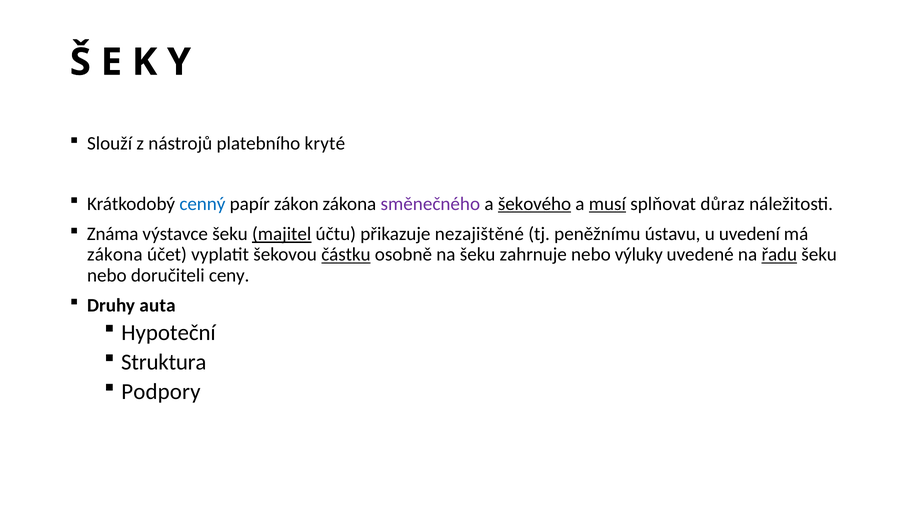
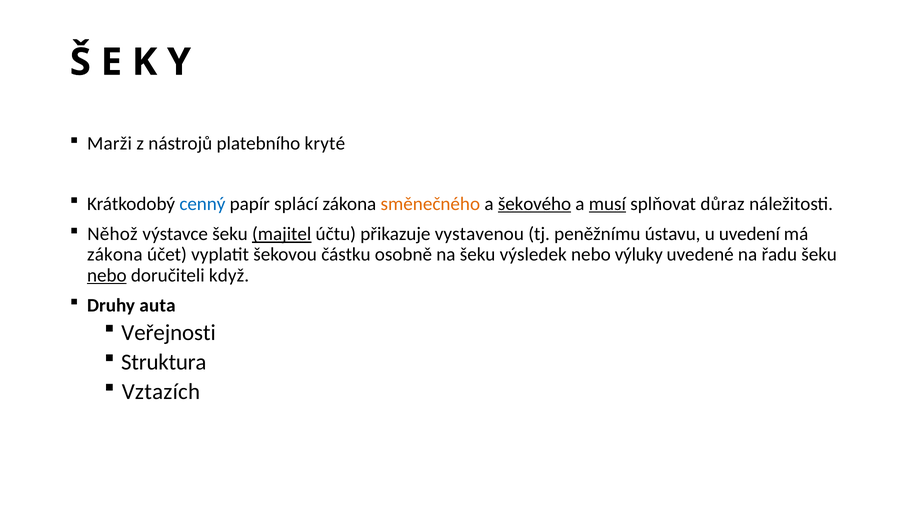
Slouží: Slouží -> Marži
zákon: zákon -> splácí
směnečného colour: purple -> orange
Známa: Známa -> Něhož
nezajištěné: nezajištěné -> vystavenou
částku underline: present -> none
zahrnuje: zahrnuje -> výsledek
řadu underline: present -> none
nebo at (107, 275) underline: none -> present
ceny: ceny -> když
Hypoteční: Hypoteční -> Veřejnosti
Podpory: Podpory -> Vztazích
